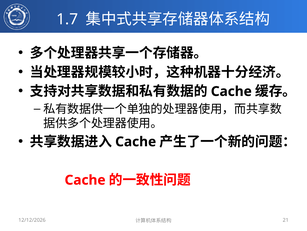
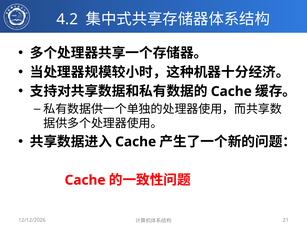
1.7: 1.7 -> 4.2
